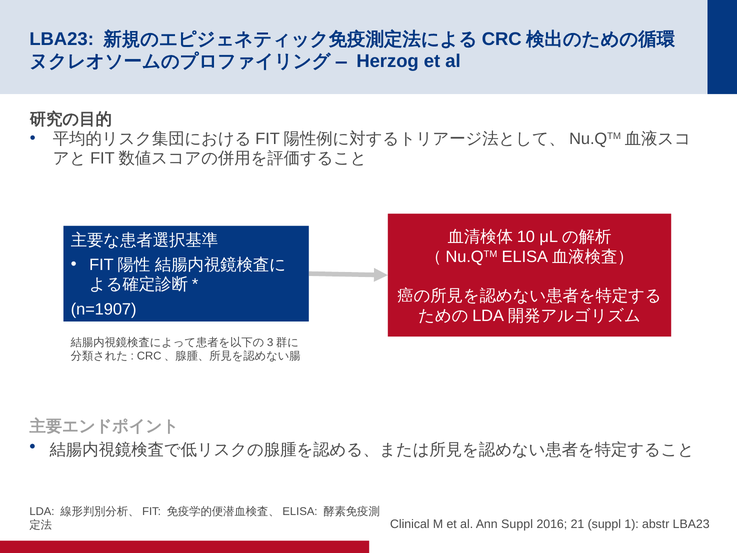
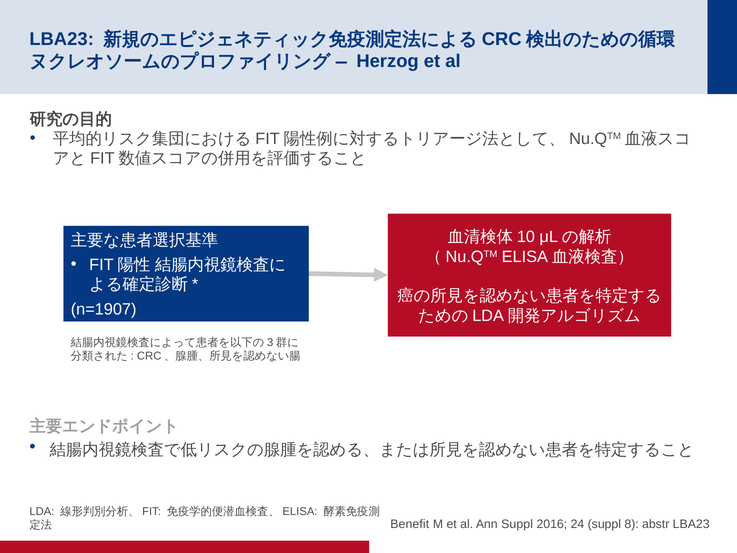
Clinical: Clinical -> Benefit
21: 21 -> 24
1: 1 -> 8
